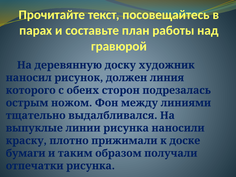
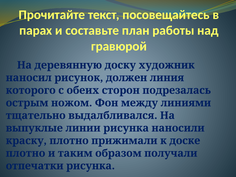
бумаги at (26, 153): бумаги -> плотно
